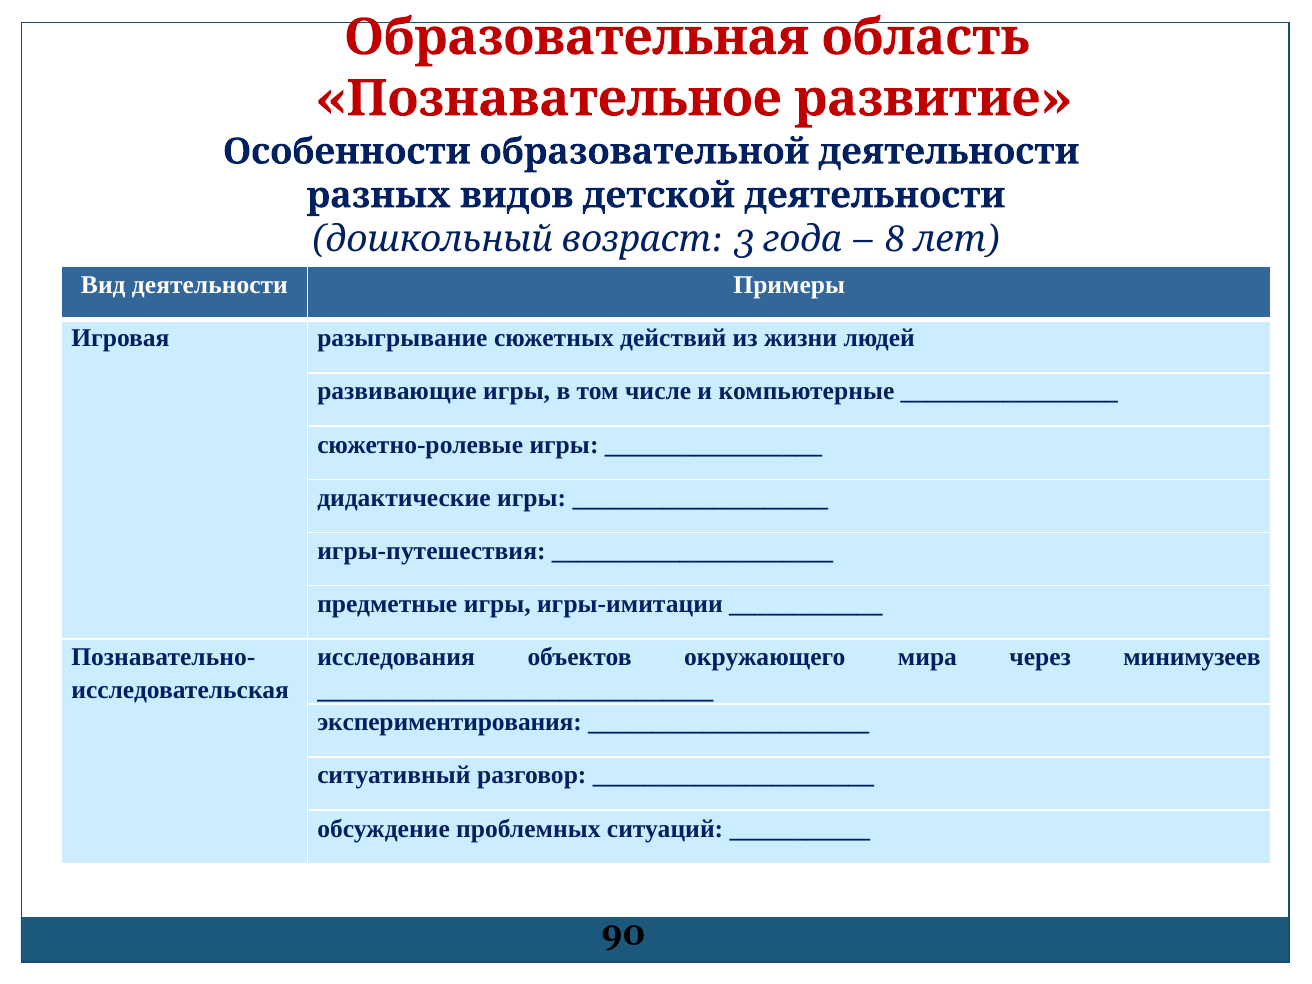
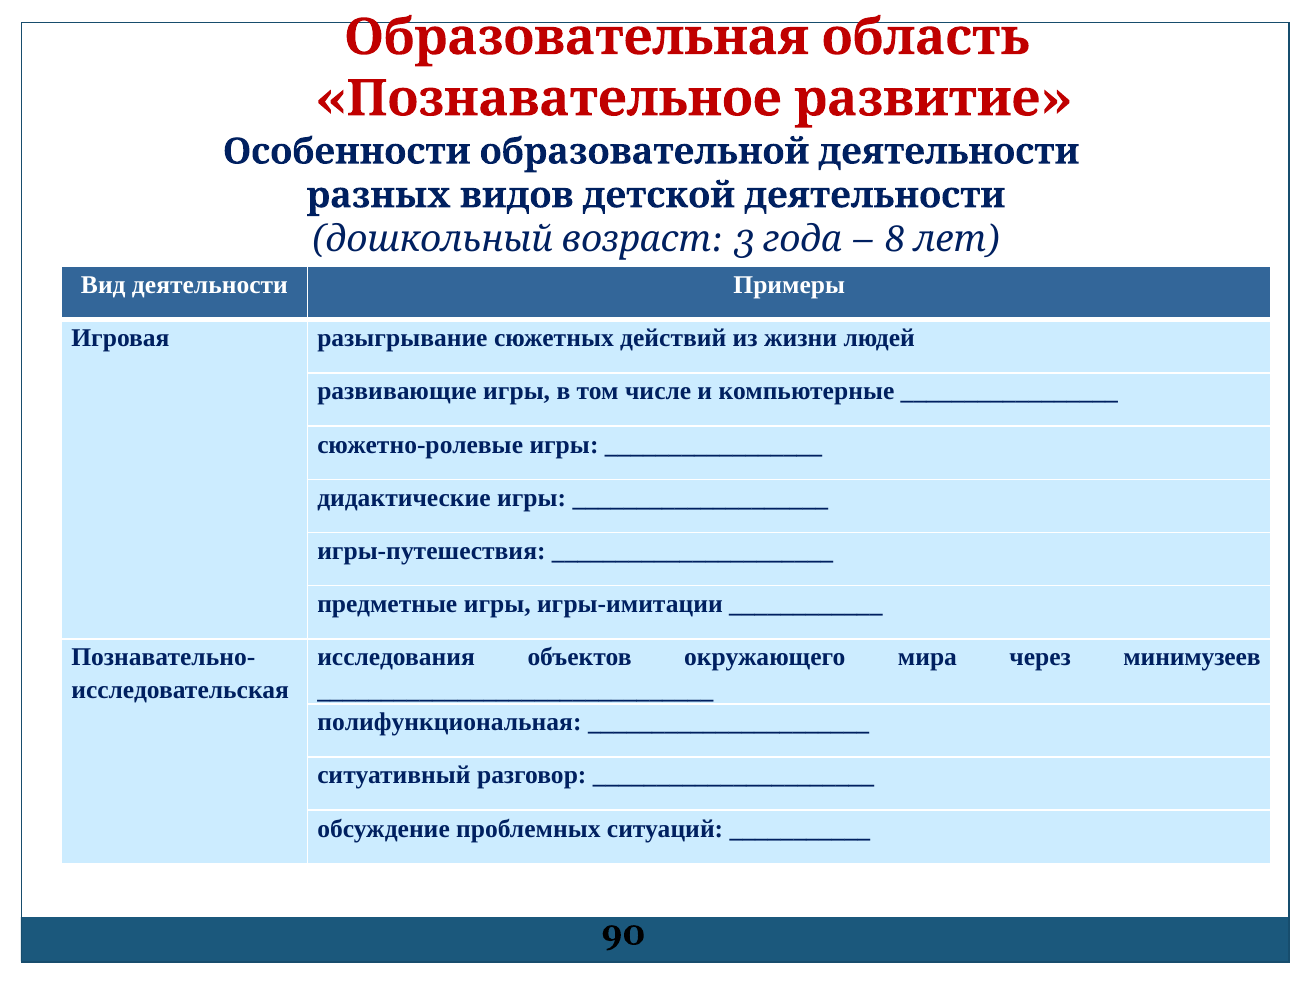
экспериментирования: экспериментирования -> полифункциональная
